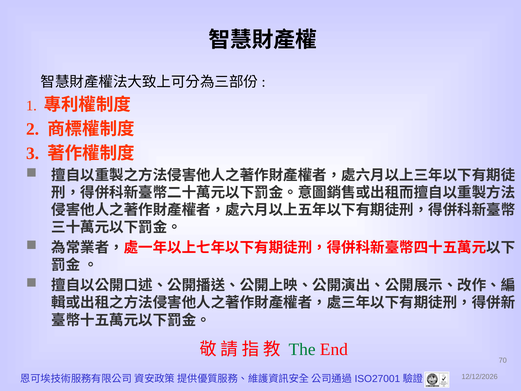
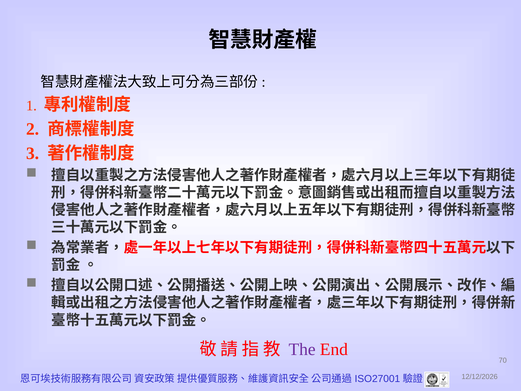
The colour: green -> purple
